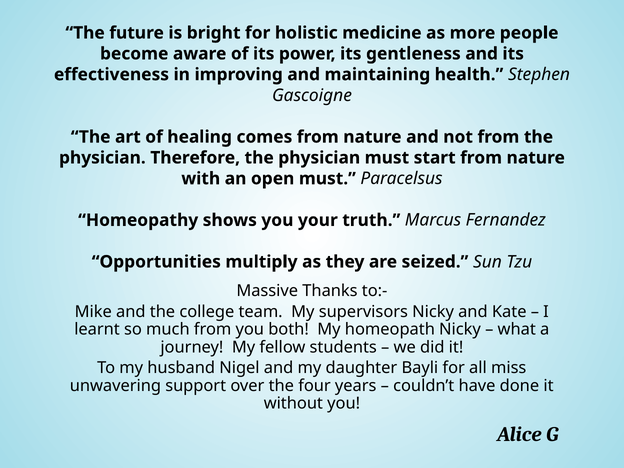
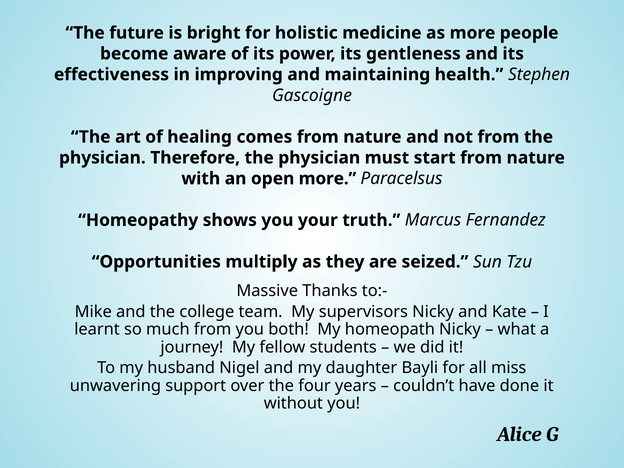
open must: must -> more
